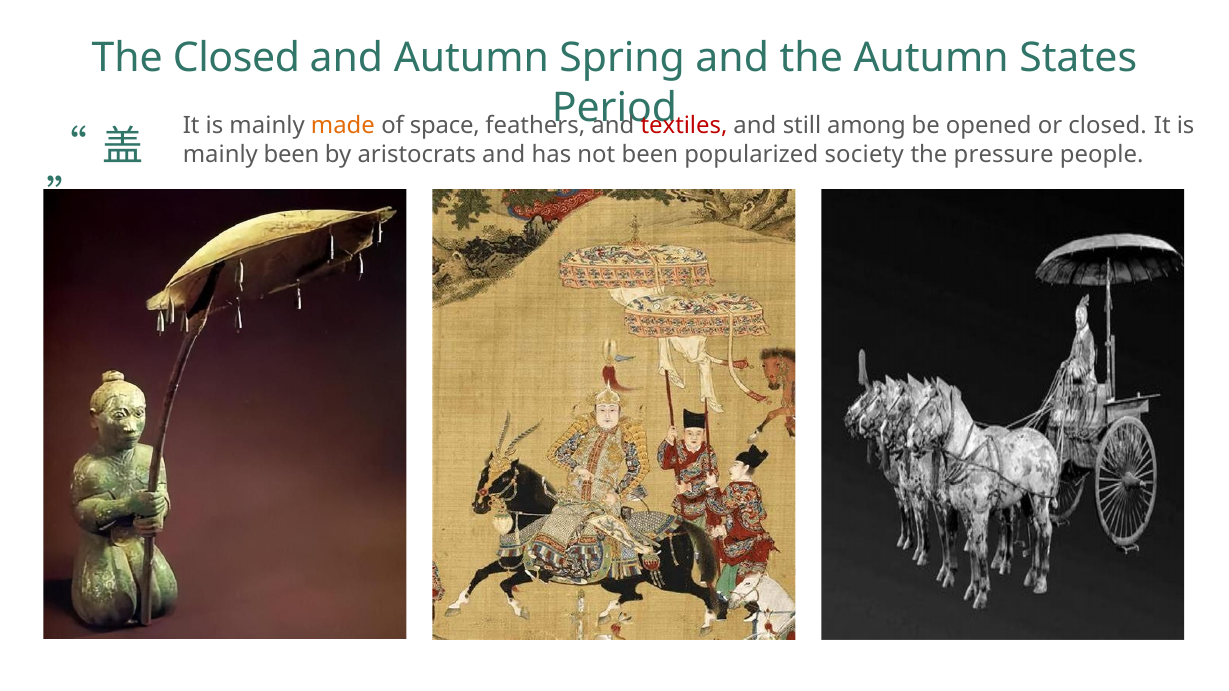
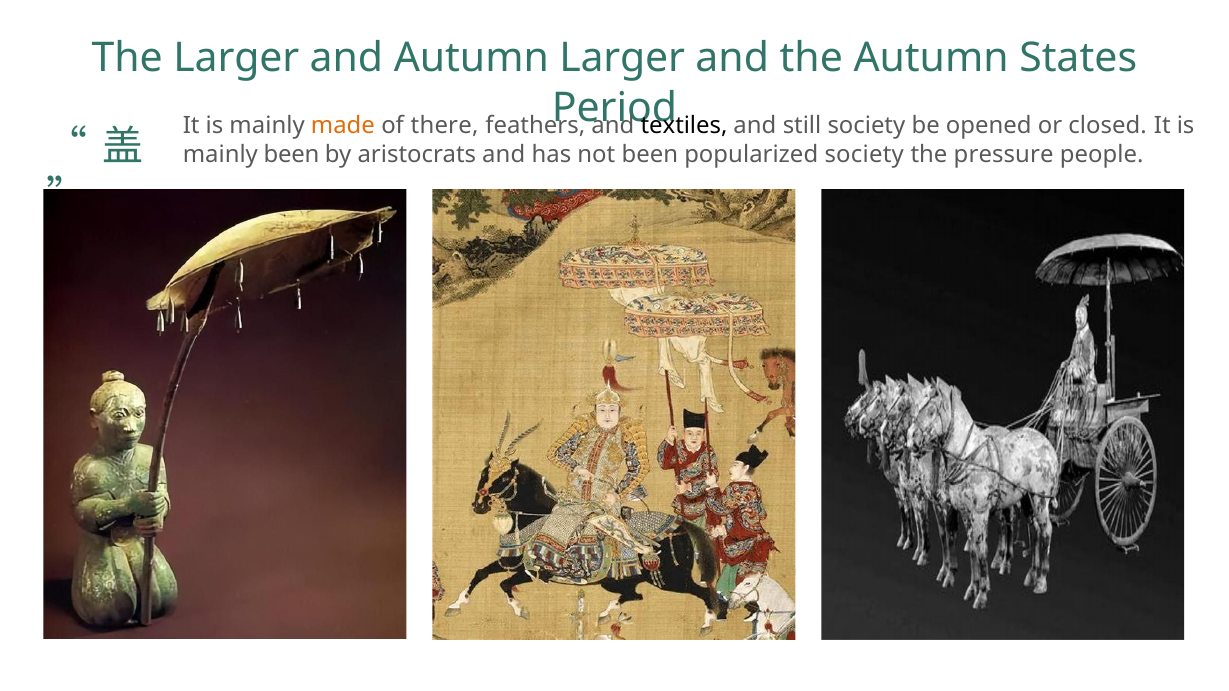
The Closed: Closed -> Larger
Autumn Spring: Spring -> Larger
space: space -> there
textiles colour: red -> black
still among: among -> society
